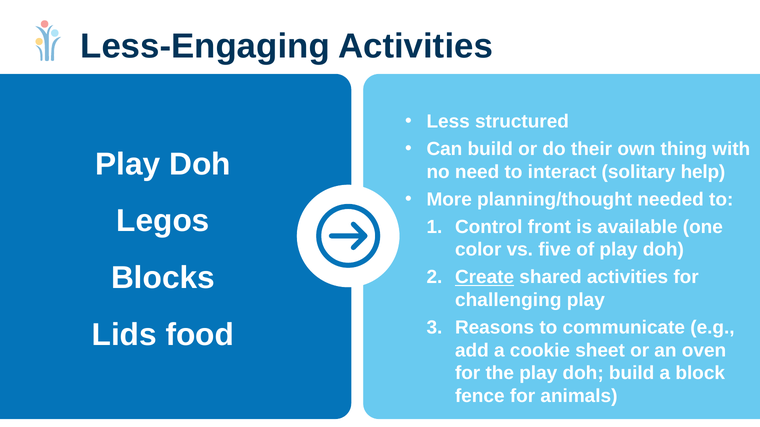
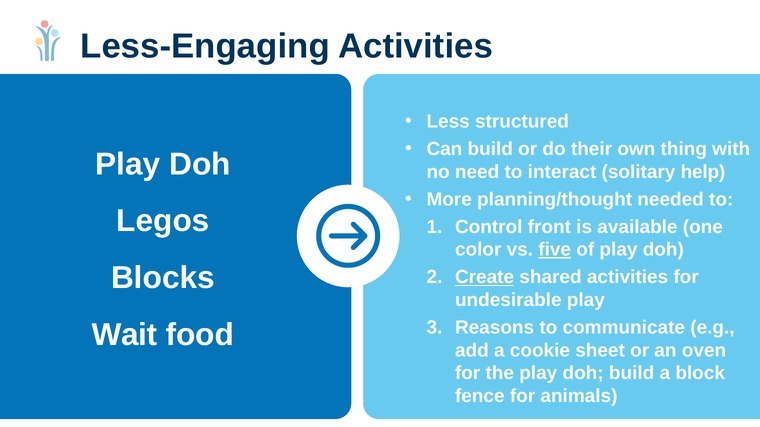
five underline: none -> present
challenging: challenging -> undesirable
Lids: Lids -> Wait
